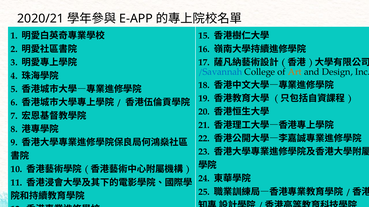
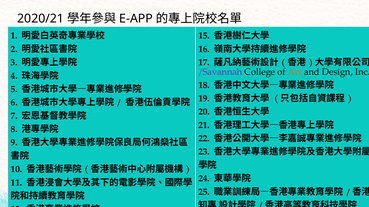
/Savannah colour: blue -> purple
